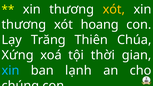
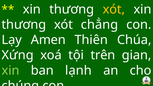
hoang: hoang -> chẳng
Trăng: Trăng -> Amen
thời: thời -> trên
xin at (10, 71) colour: light blue -> light green
